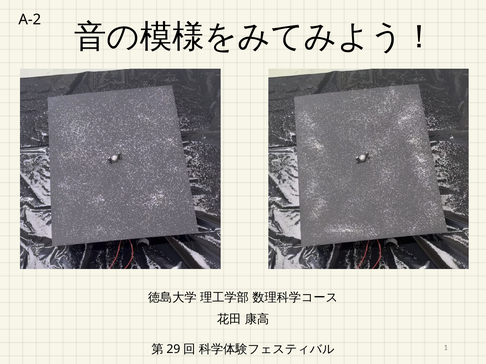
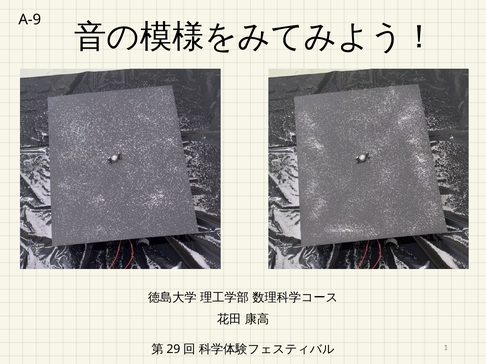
A-2: A-2 -> A-9
